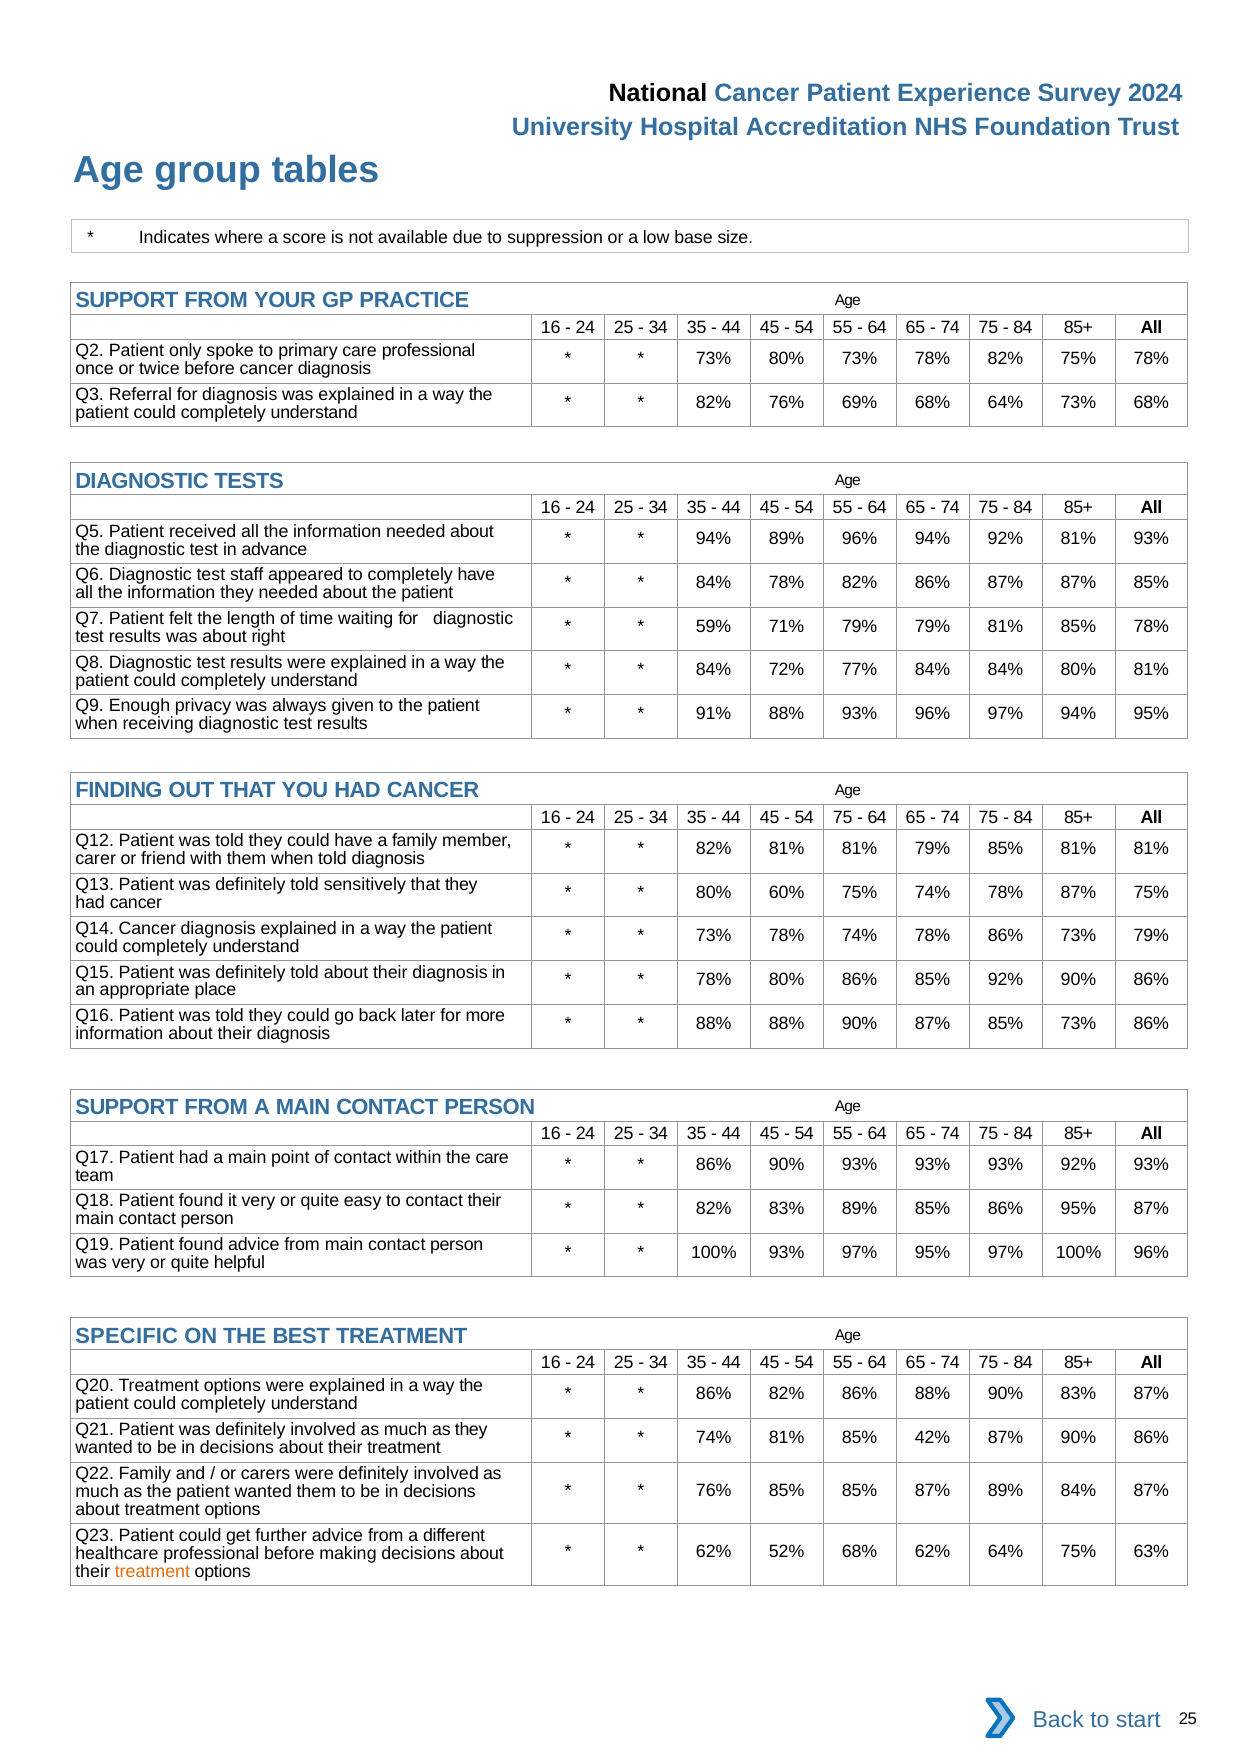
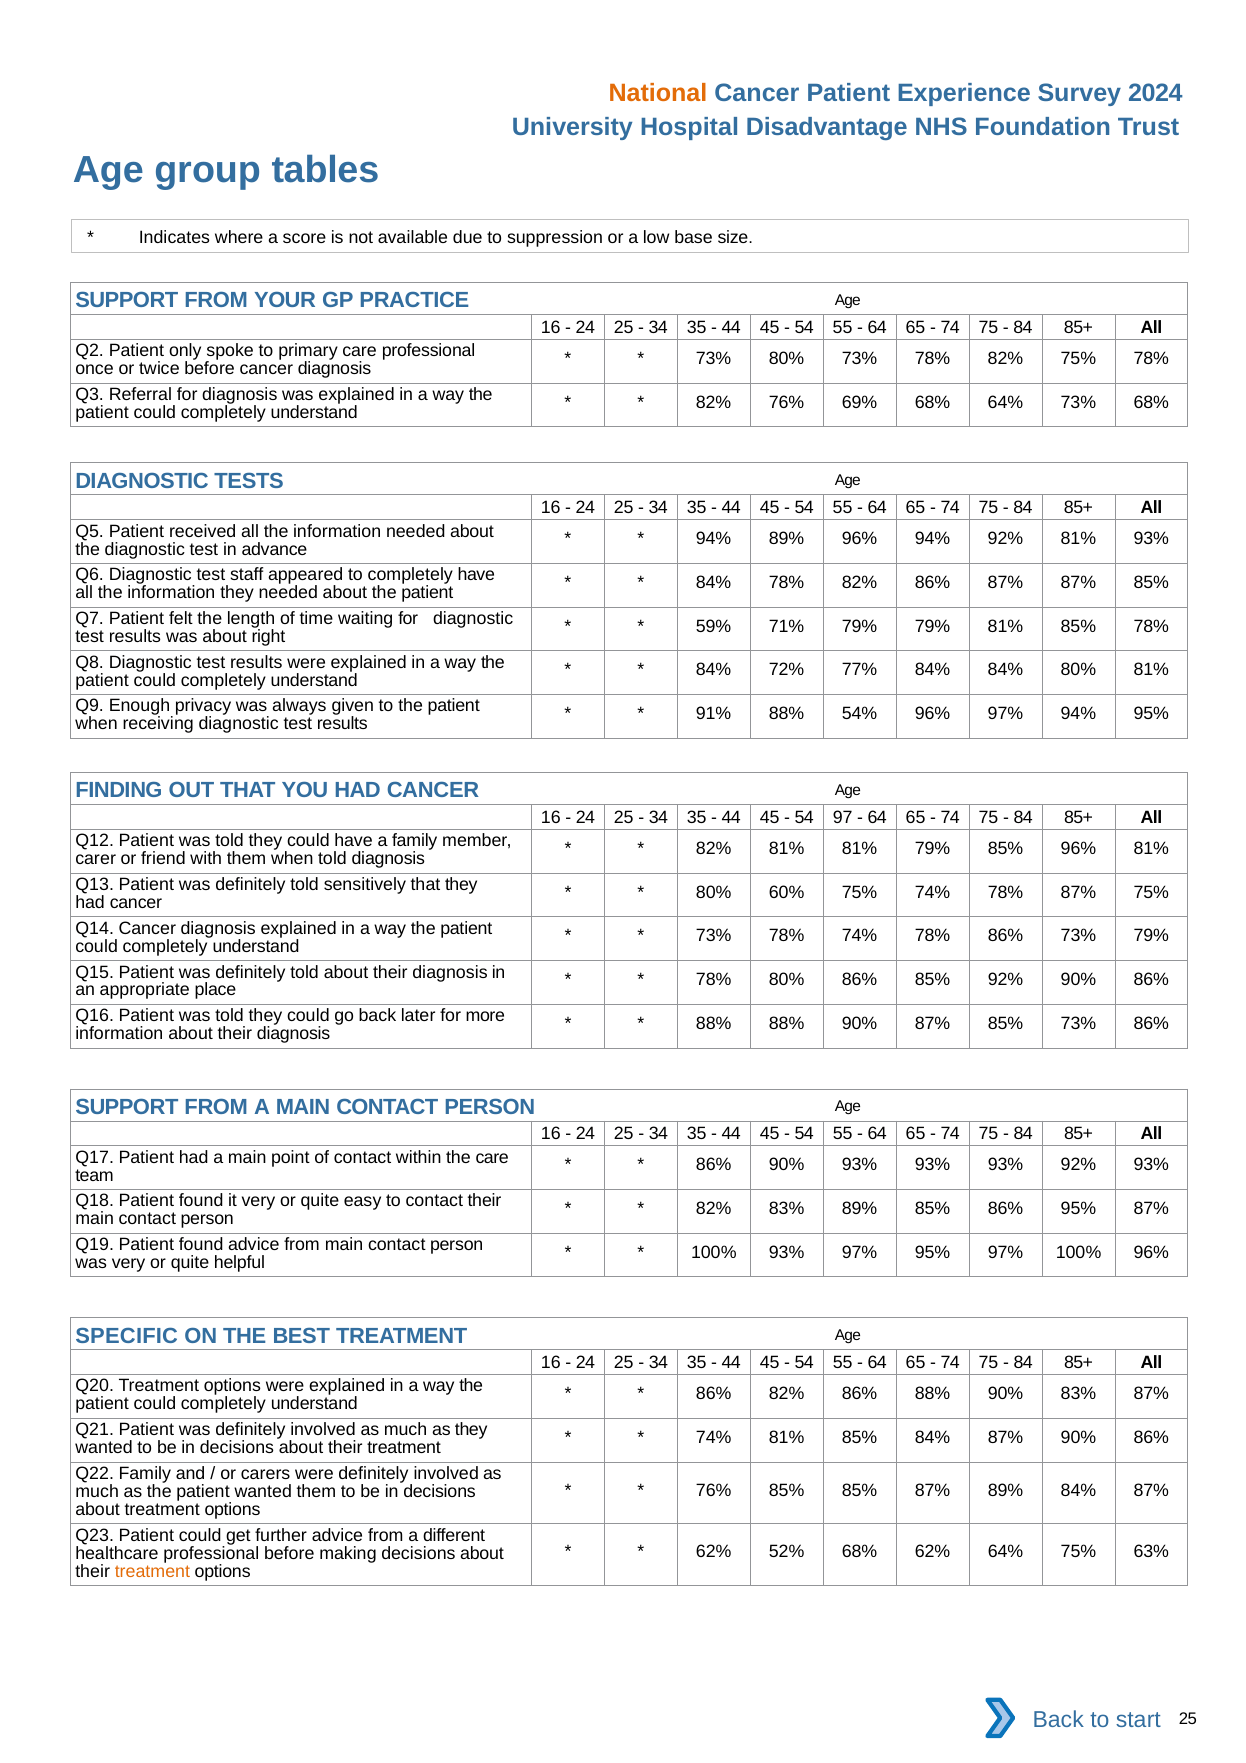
National colour: black -> orange
Accreditation: Accreditation -> Disadvantage
88% 93%: 93% -> 54%
54 75: 75 -> 97
85% 81%: 81% -> 96%
85% 42%: 42% -> 84%
